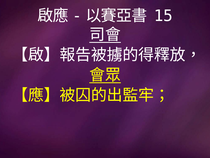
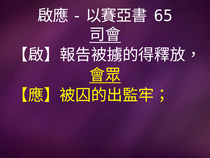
15: 15 -> 65
